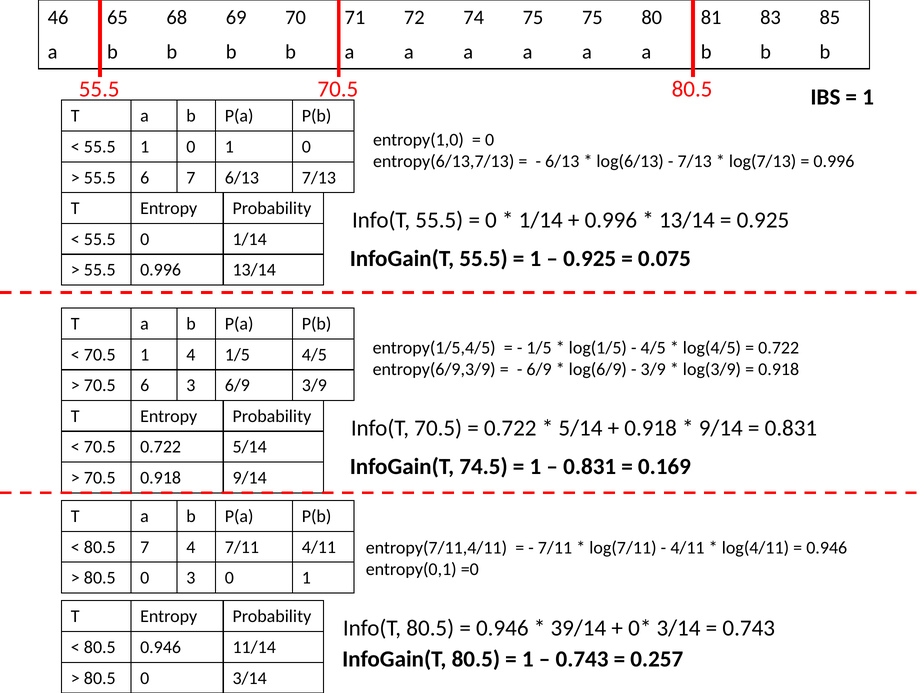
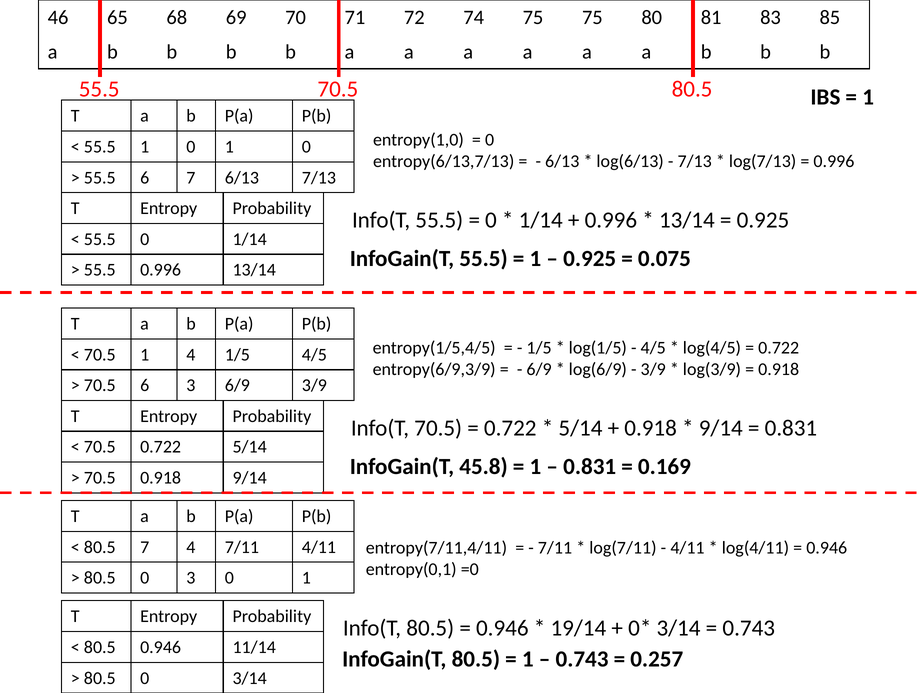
74.5: 74.5 -> 45.8
39/14: 39/14 -> 19/14
